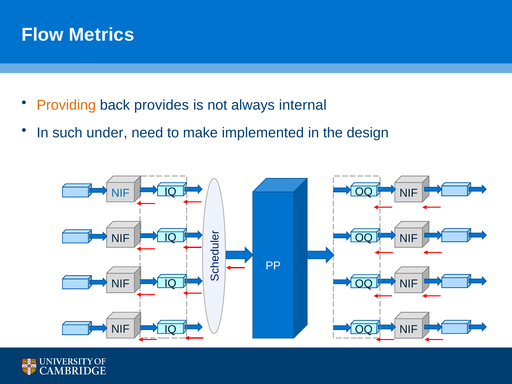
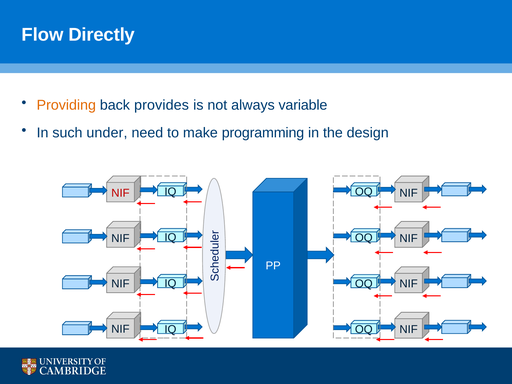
Metrics: Metrics -> Directly
internal: internal -> variable
implemented: implemented -> programming
NIF at (120, 193) colour: blue -> red
